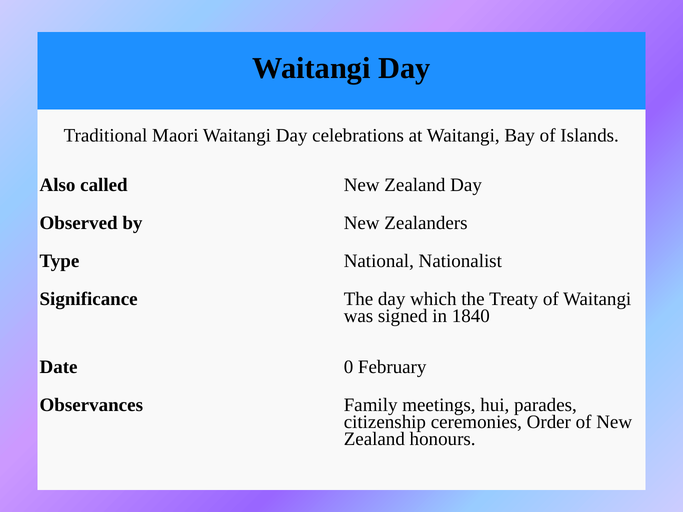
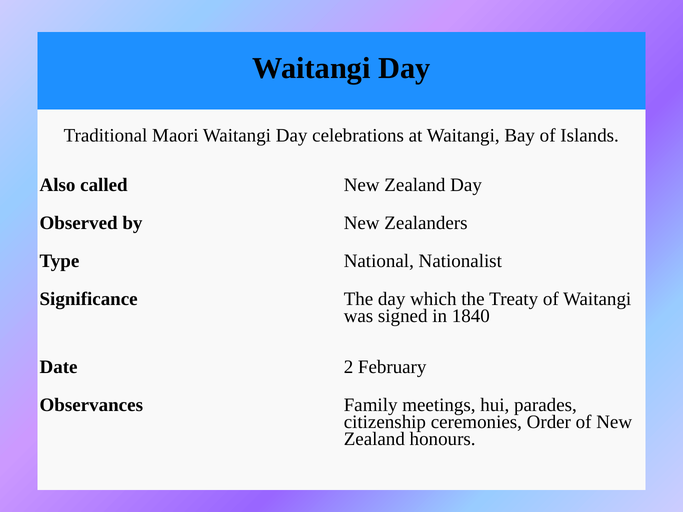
0: 0 -> 2
